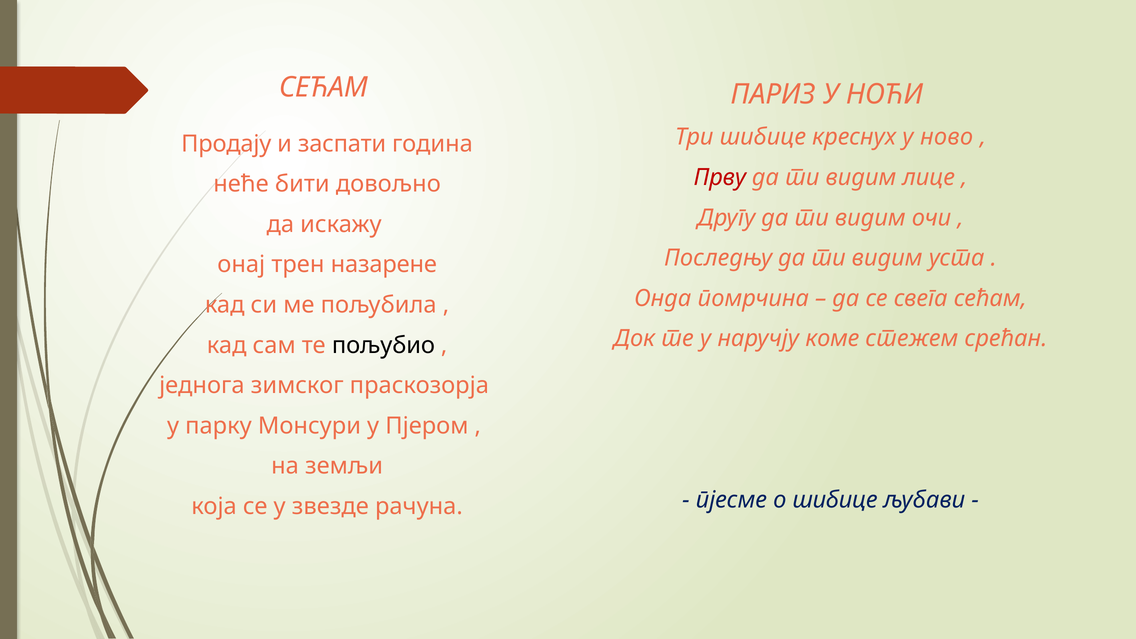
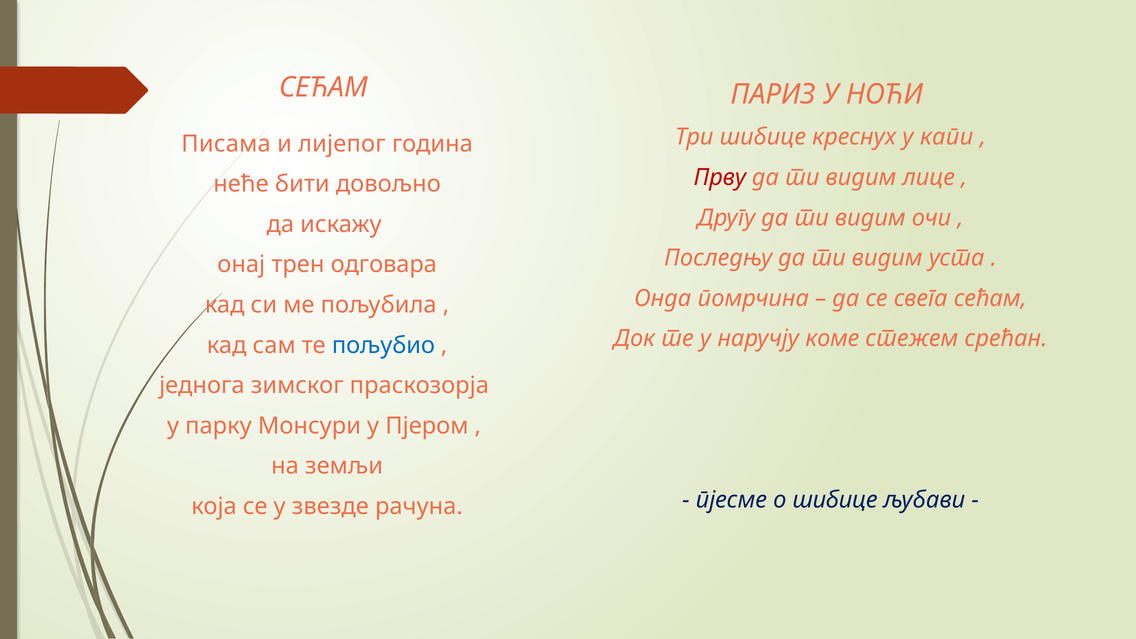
ново: ново -> капи
Продају: Продају -> Писама
заспати: заспати -> лијепог
назарене: назарене -> одговара
пољубио colour: black -> blue
